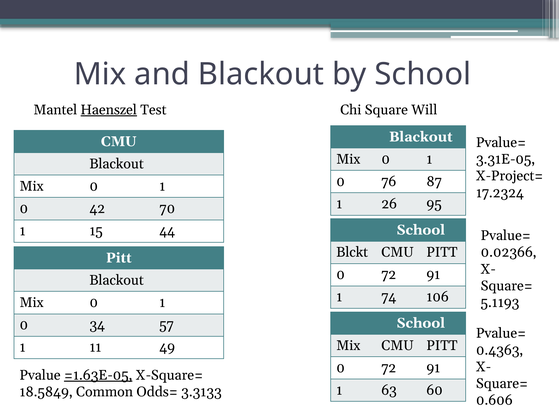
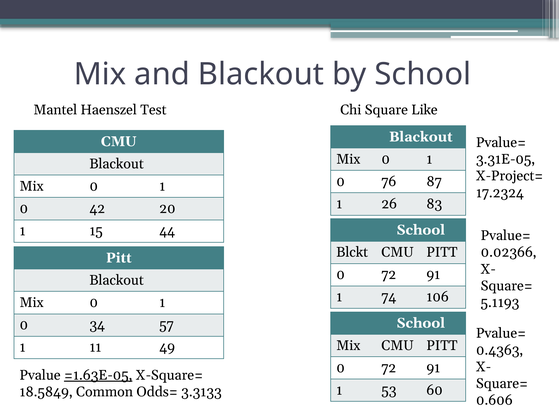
Haenszel underline: present -> none
Will: Will -> Like
95: 95 -> 83
70: 70 -> 20
63: 63 -> 53
